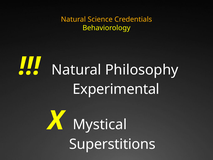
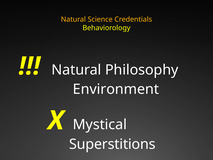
Experimental: Experimental -> Environment
